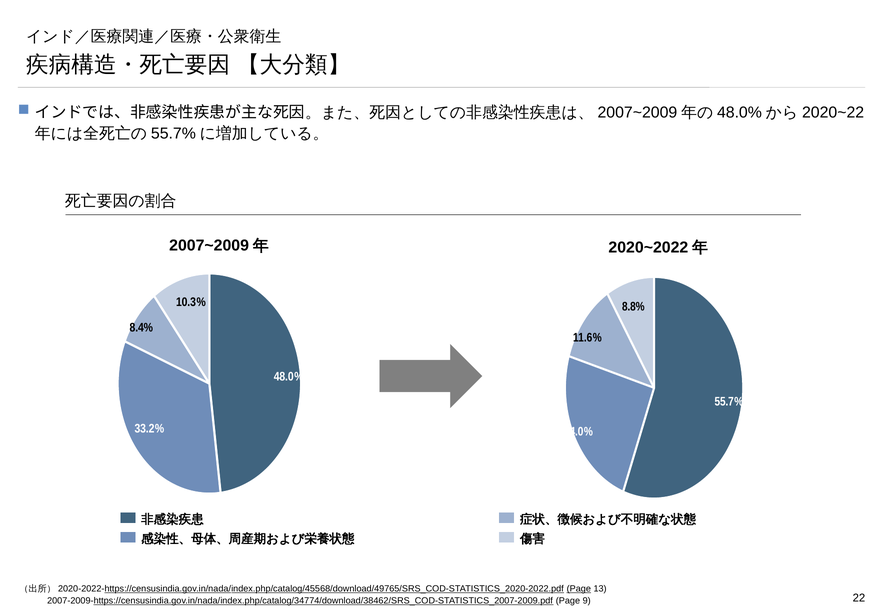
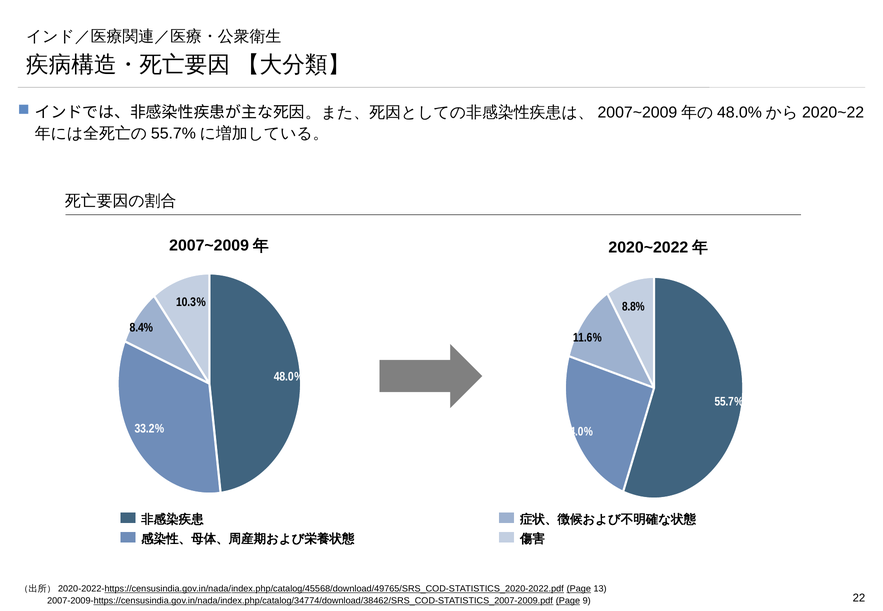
Page at (568, 601) underline: none -> present
